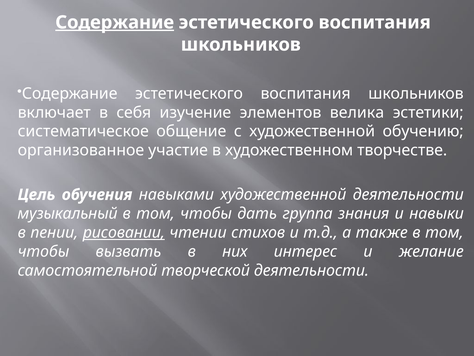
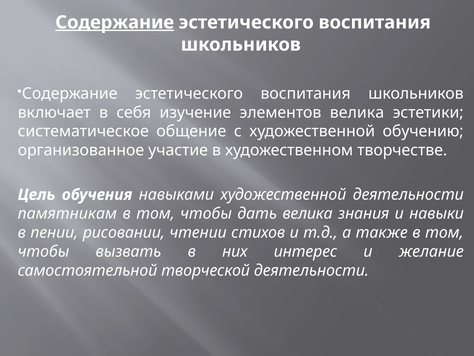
музыкальный: музыкальный -> памятникам
дать группа: группа -> велика
рисовании underline: present -> none
